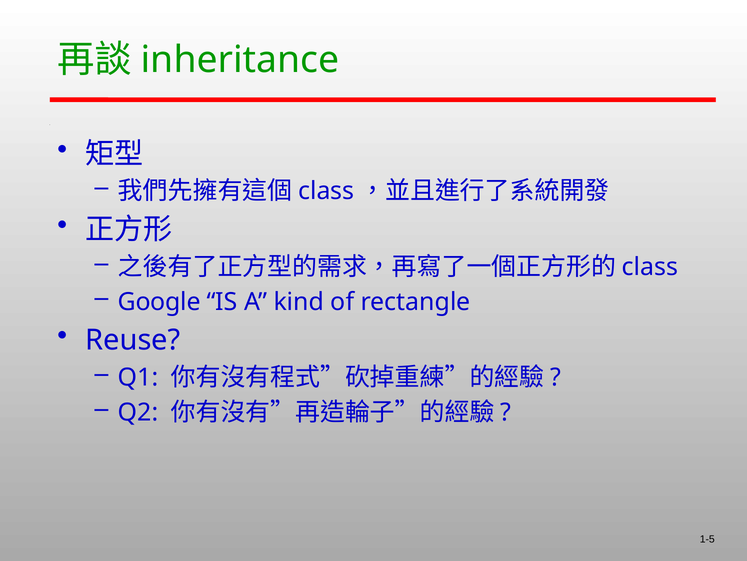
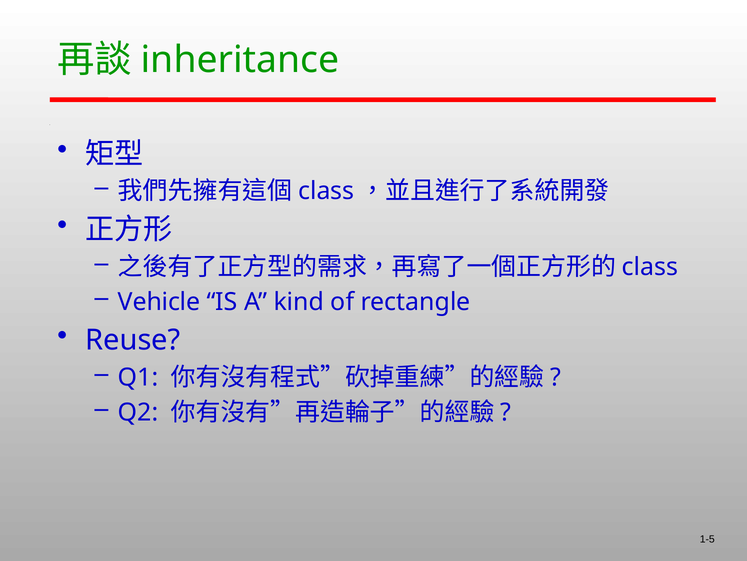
Google: Google -> Vehicle
